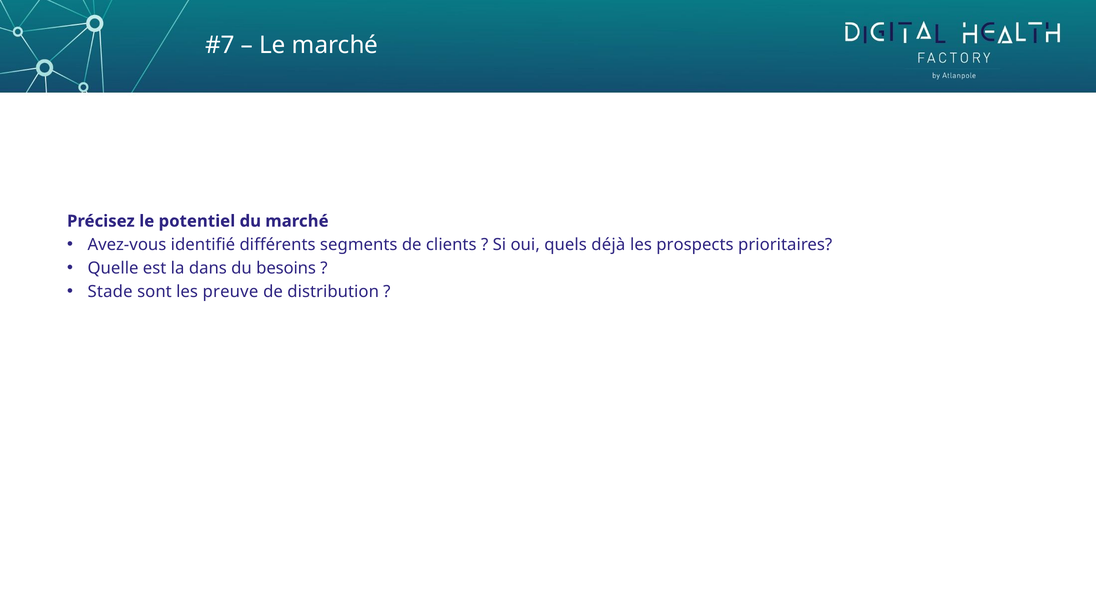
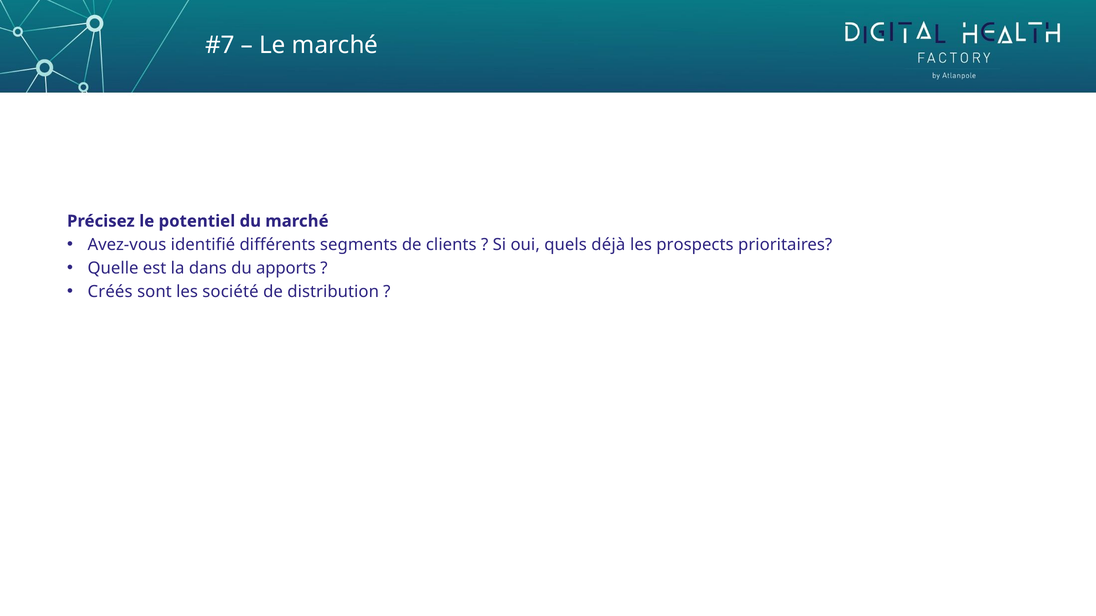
besoins: besoins -> apports
Stade: Stade -> Créés
preuve: preuve -> société
